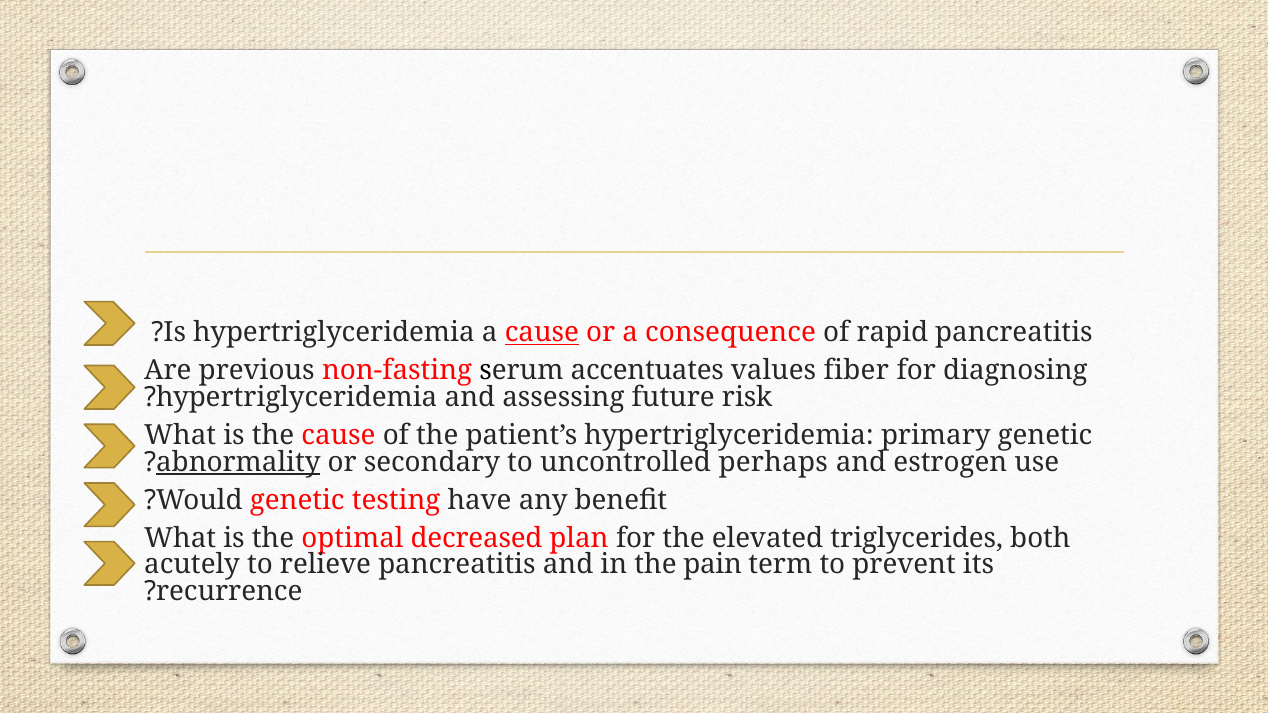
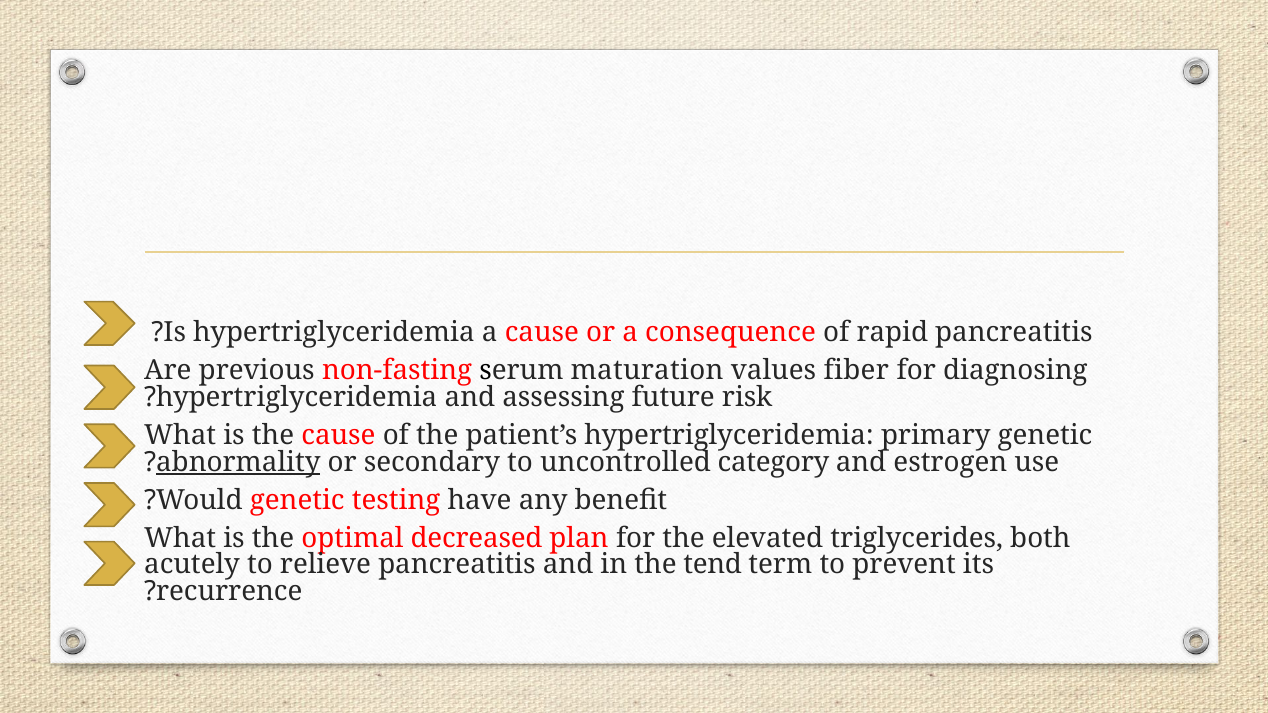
cause at (542, 333) underline: present -> none
accentuates: accentuates -> maturation
perhaps: perhaps -> category
pain: pain -> tend
